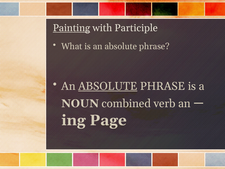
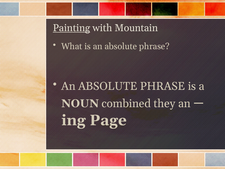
Participle: Participle -> Mountain
ABSOLUTE at (108, 86) underline: present -> none
verb: verb -> they
